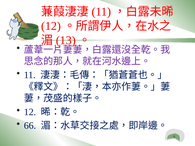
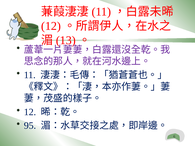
66: 66 -> 95
